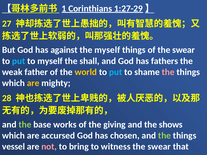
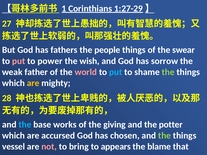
against: against -> fathers
the myself: myself -> people
put at (19, 61) colour: light blue -> pink
to myself: myself -> power
shall: shall -> wish
fathers: fathers -> sorrow
world colour: yellow -> pink
the at (168, 72) colour: pink -> light green
the at (25, 125) colour: light green -> light blue
shows: shows -> potter
witness: witness -> appears
swear at (159, 147): swear -> blame
